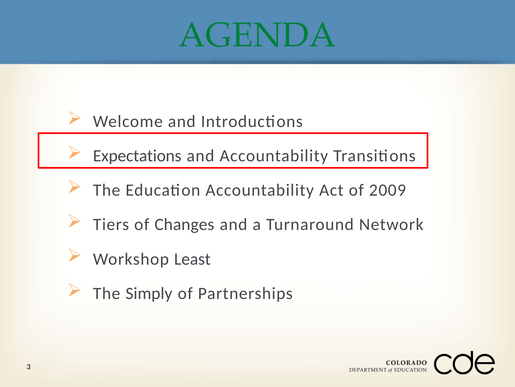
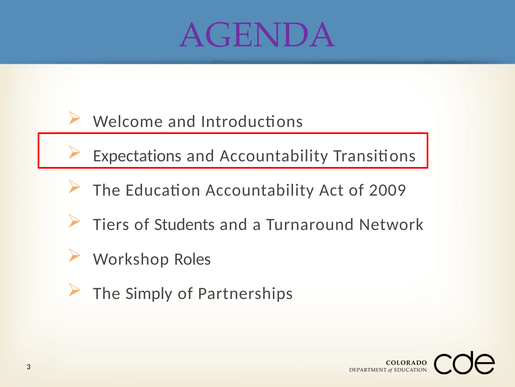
AGENDA colour: green -> purple
Changes: Changes -> Students
Least: Least -> Roles
